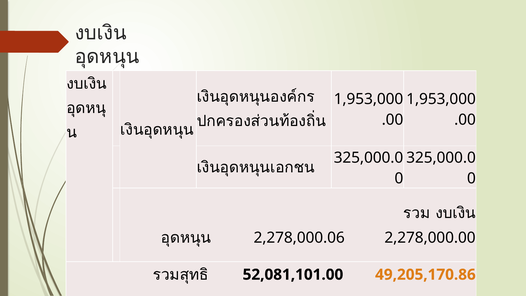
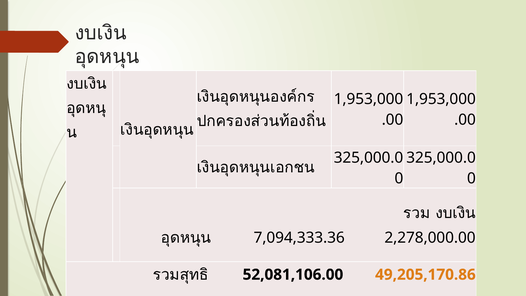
2,278,000.06: 2,278,000.06 -> 7,094,333.36
52,081,101.00: 52,081,101.00 -> 52,081,106.00
